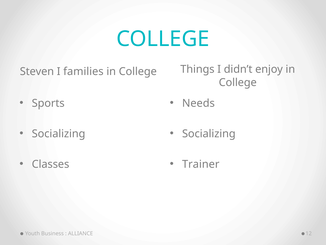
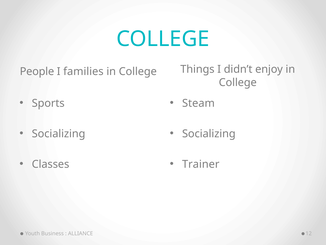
Steven: Steven -> People
Needs: Needs -> Steam
